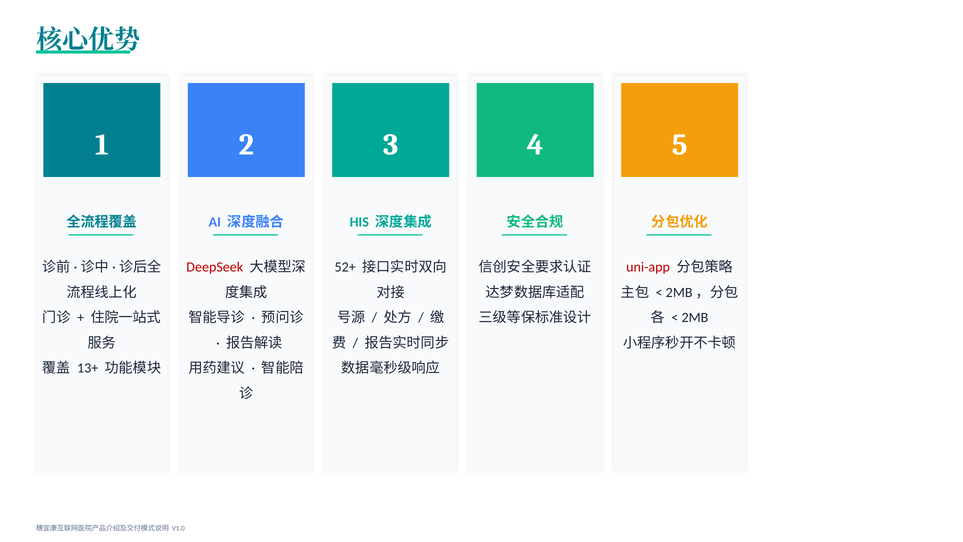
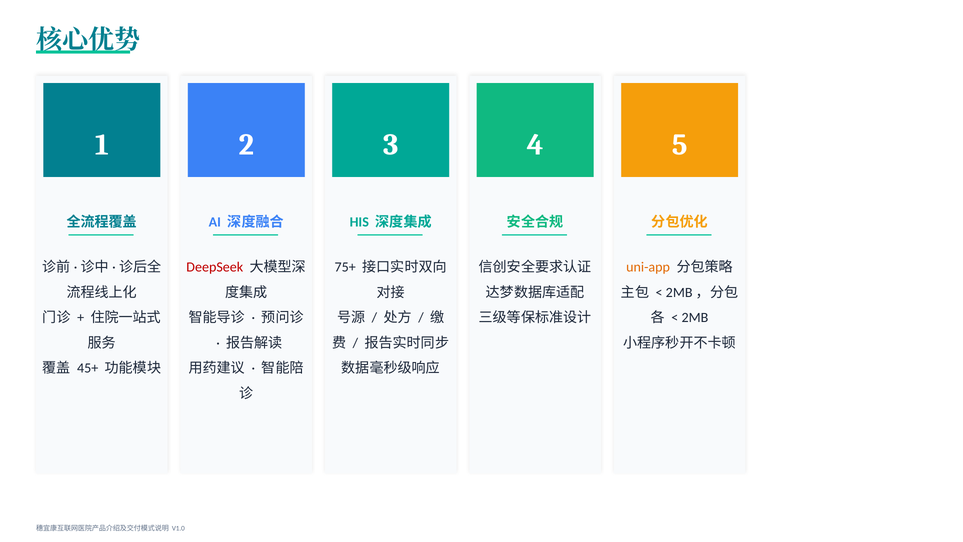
52+: 52+ -> 75+
uni-app colour: red -> orange
13+: 13+ -> 45+
